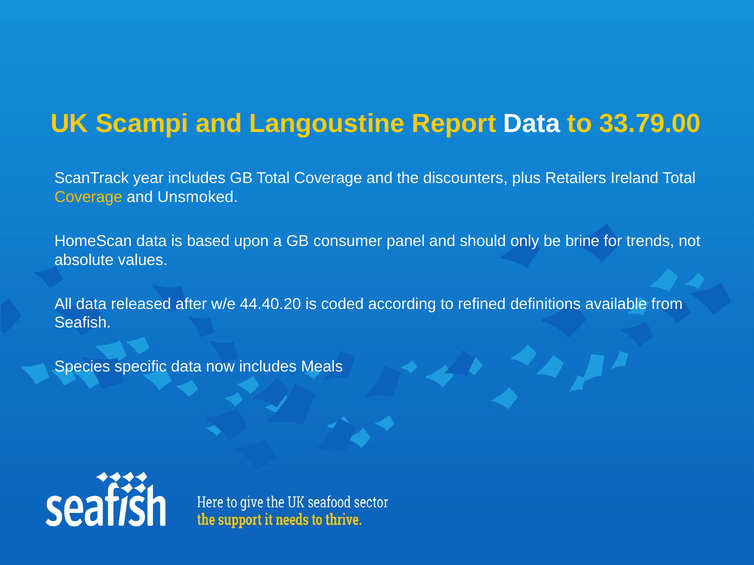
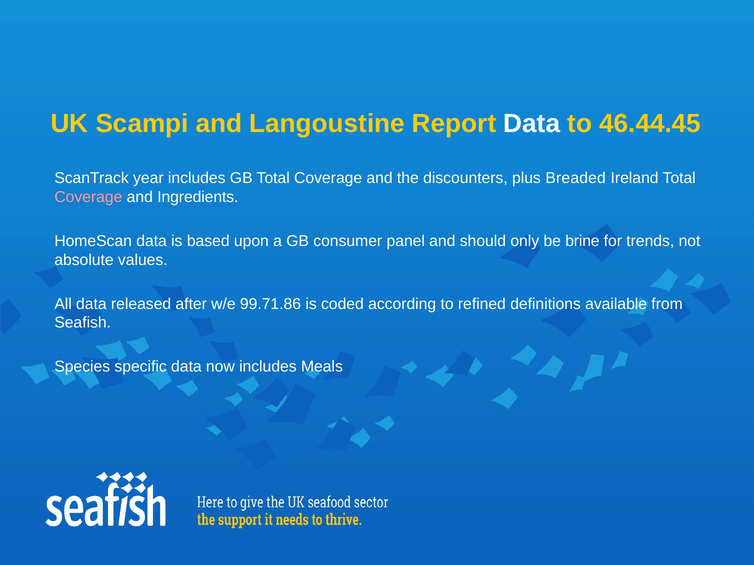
33.79.00: 33.79.00 -> 46.44.45
Retailers: Retailers -> Breaded
Coverage at (88, 197) colour: yellow -> pink
Unsmoked: Unsmoked -> Ingredients
44.40.20: 44.40.20 -> 99.71.86
